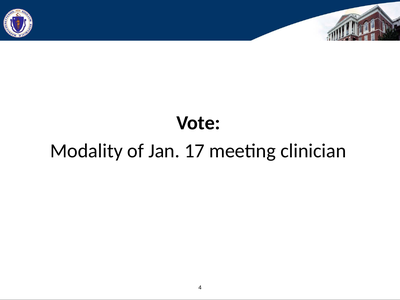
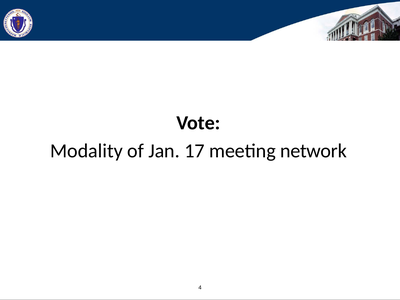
clinician: clinician -> network
